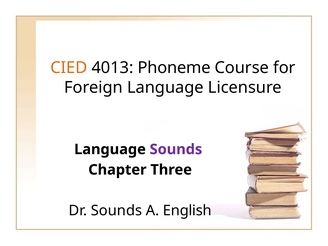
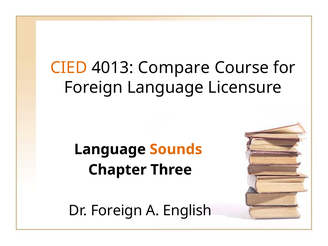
Phoneme: Phoneme -> Compare
Sounds at (176, 149) colour: purple -> orange
Dr Sounds: Sounds -> Foreign
